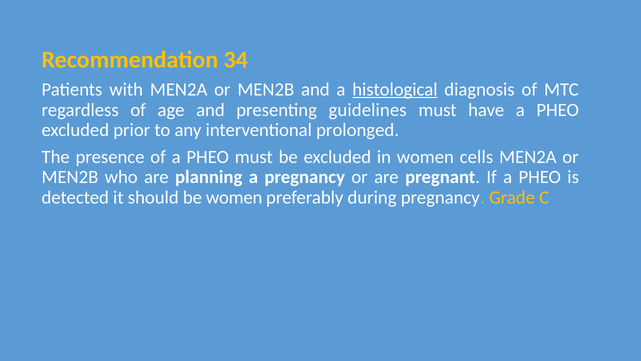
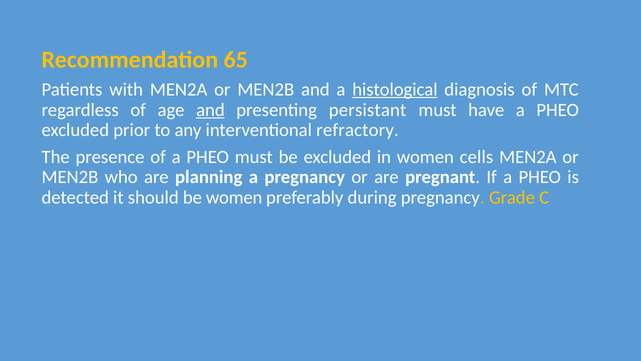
34: 34 -> 65
and at (210, 110) underline: none -> present
guidelines: guidelines -> persistant
prolonged: prolonged -> refractory
